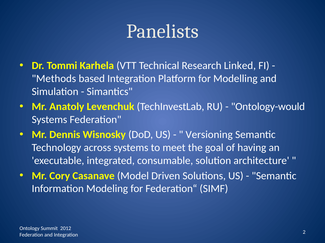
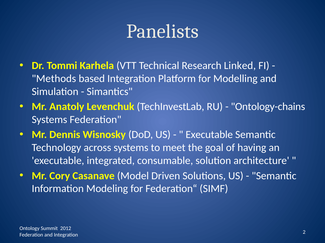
Ontology-would: Ontology-would -> Ontology-chains
Versioning at (209, 135): Versioning -> Executable
